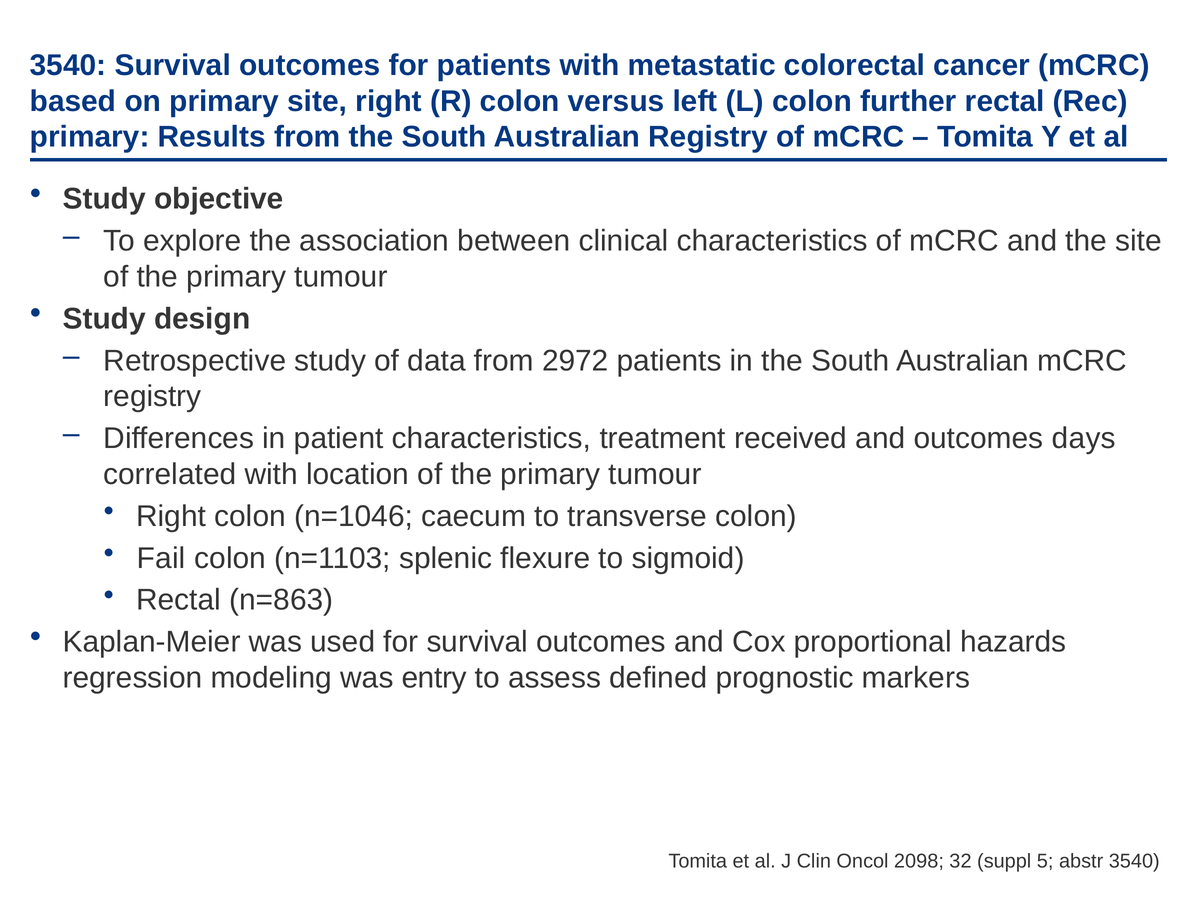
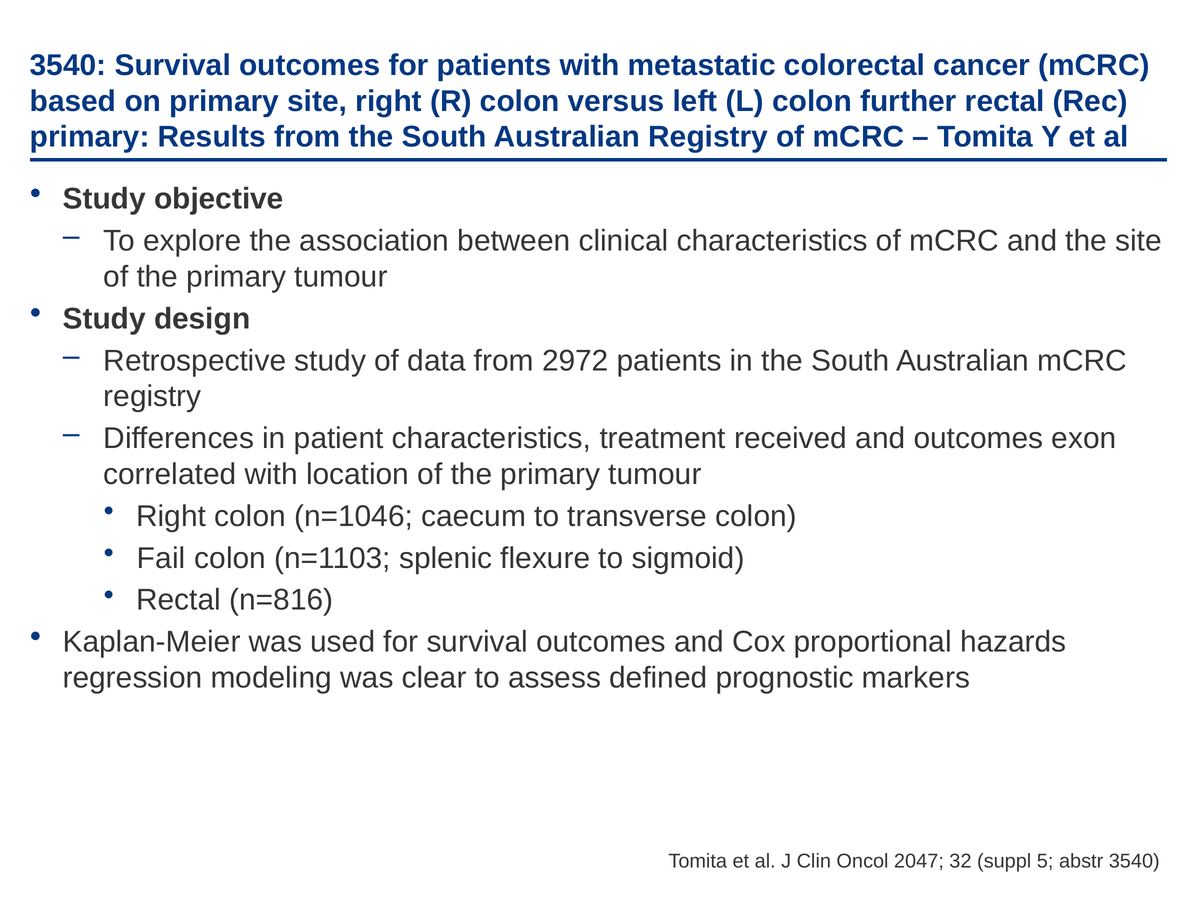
days: days -> exon
n=863: n=863 -> n=816
entry: entry -> clear
2098: 2098 -> 2047
